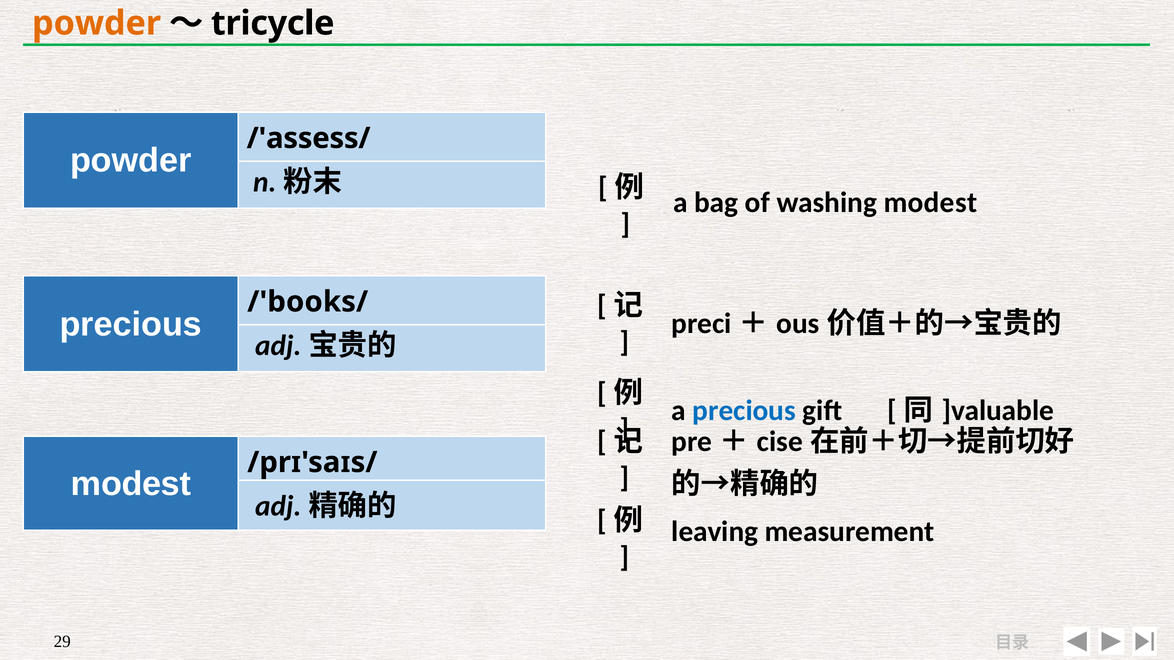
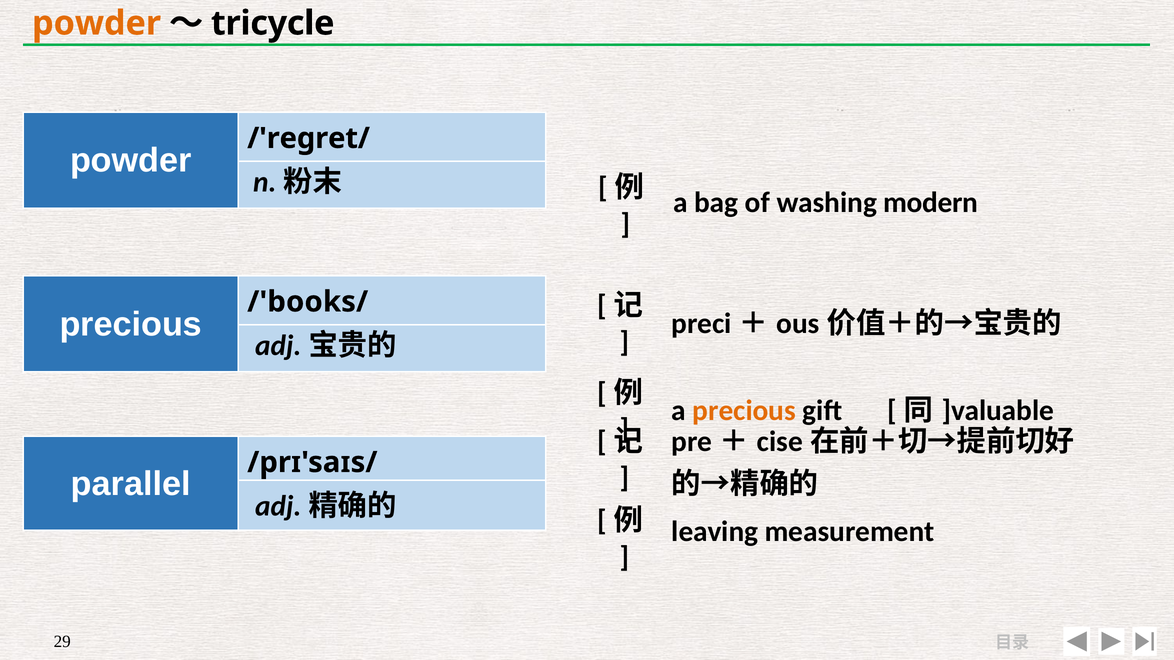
/'assess/: /'assess/ -> /'regret/
washing modest: modest -> modern
precious at (744, 411) colour: blue -> orange
modest at (131, 484): modest -> parallel
